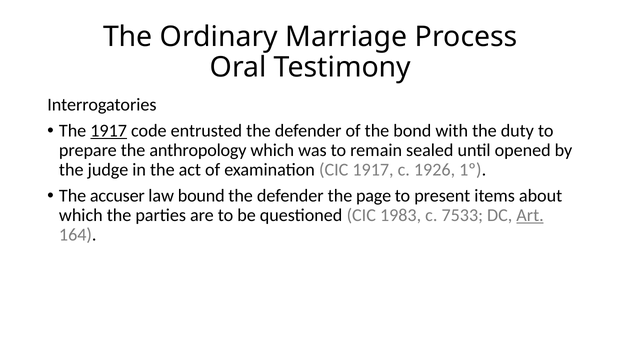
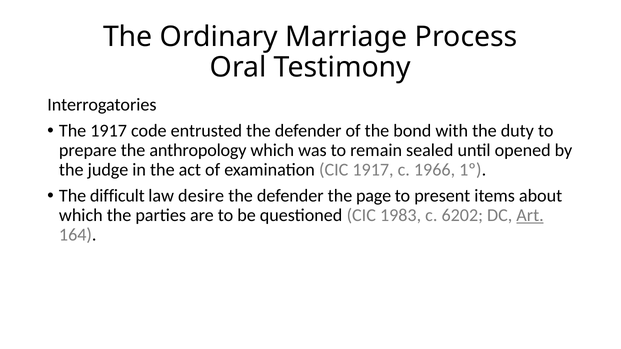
1917 at (109, 131) underline: present -> none
1926: 1926 -> 1966
accuser: accuser -> difficult
bound: bound -> desire
7533: 7533 -> 6202
